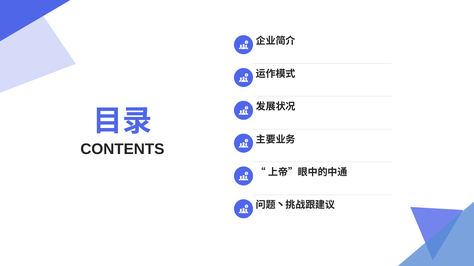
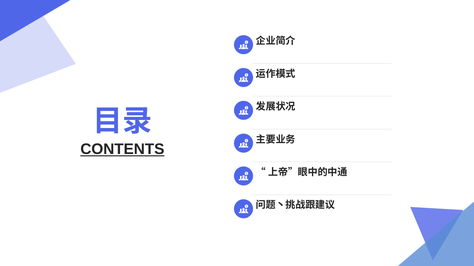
CONTENTS underline: none -> present
